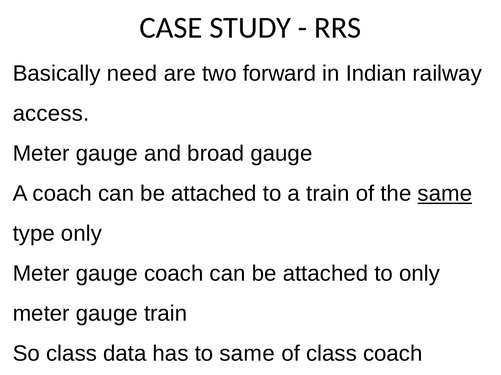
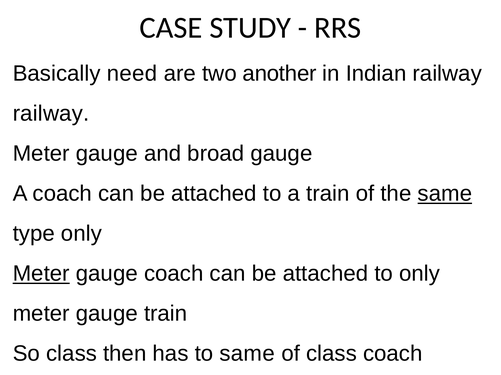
forward: forward -> another
access at (51, 114): access -> railway
Meter at (41, 274) underline: none -> present
data: data -> then
